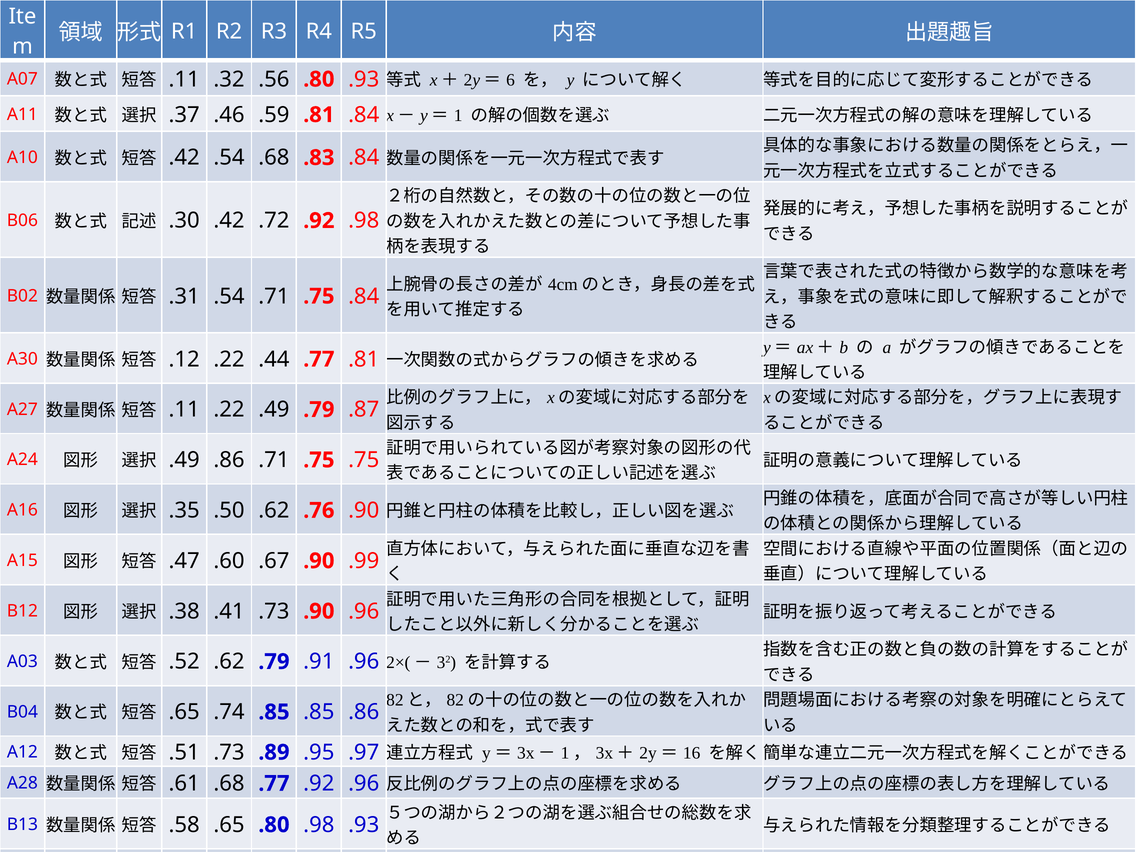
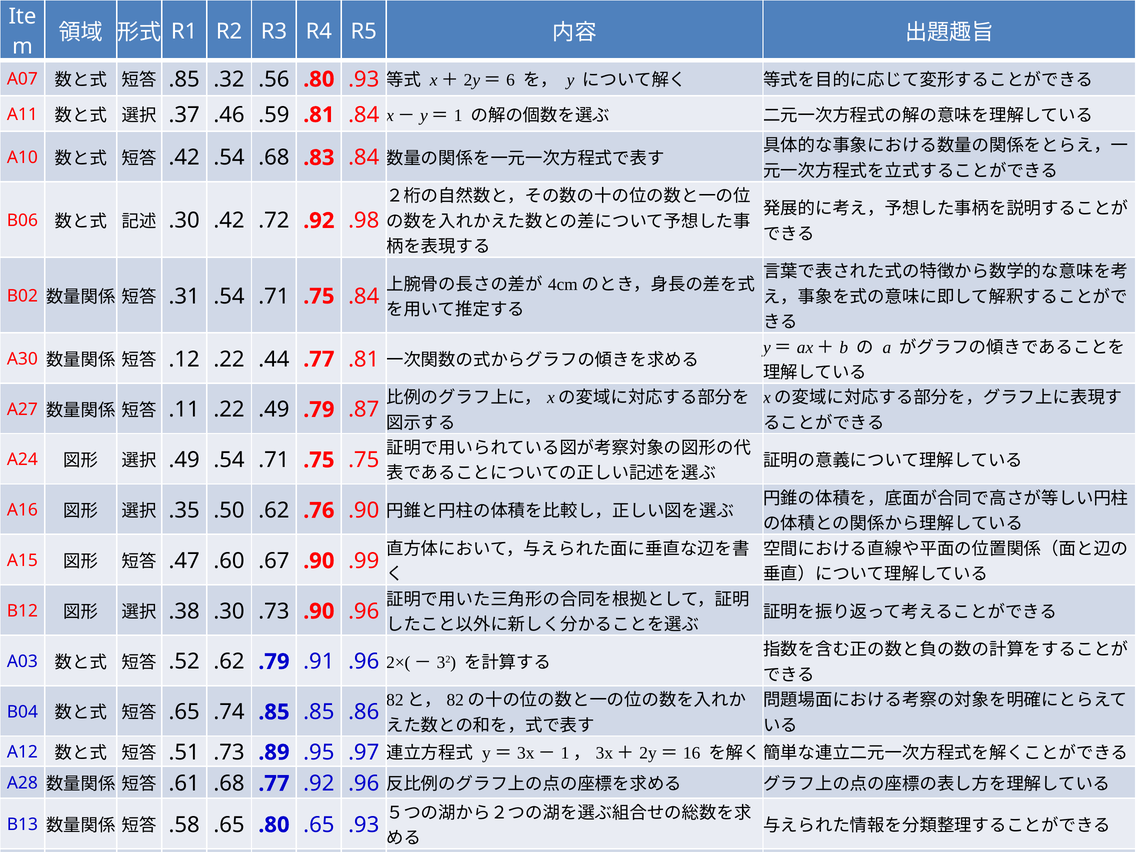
.11 at (184, 79): .11 -> .85
.49 .86: .86 -> .54
.38 .41: .41 -> .30
.80 .98: .98 -> .65
